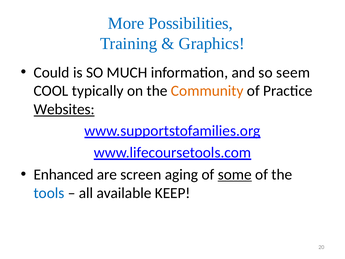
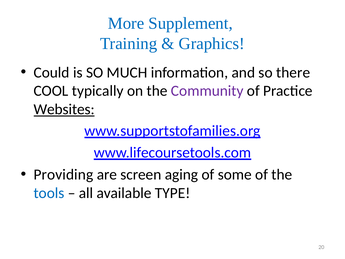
Possibilities: Possibilities -> Supplement
seem: seem -> there
Community colour: orange -> purple
Enhanced: Enhanced -> Providing
some underline: present -> none
KEEP: KEEP -> TYPE
